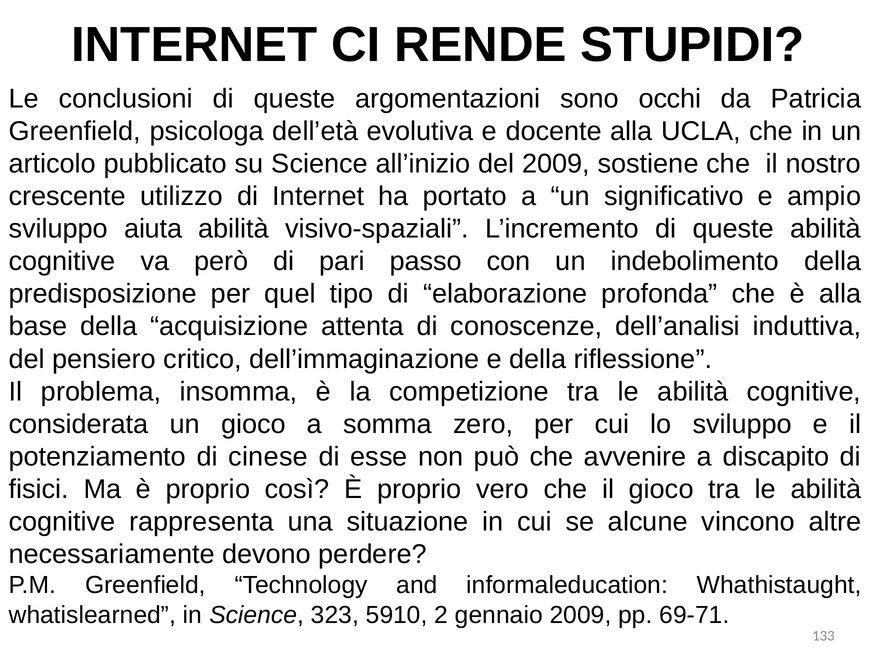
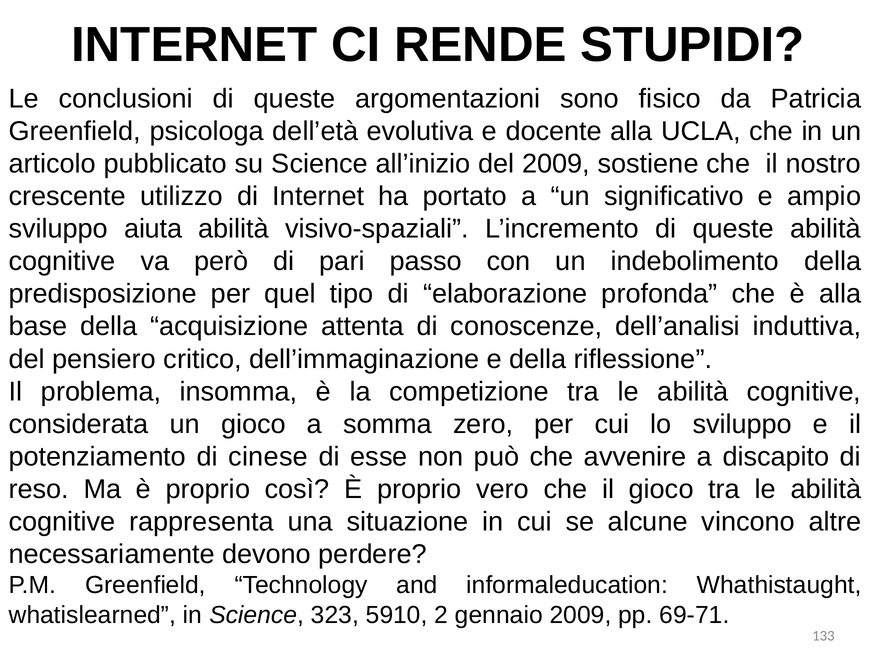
occhi: occhi -> fisico
fisici: fisici -> reso
